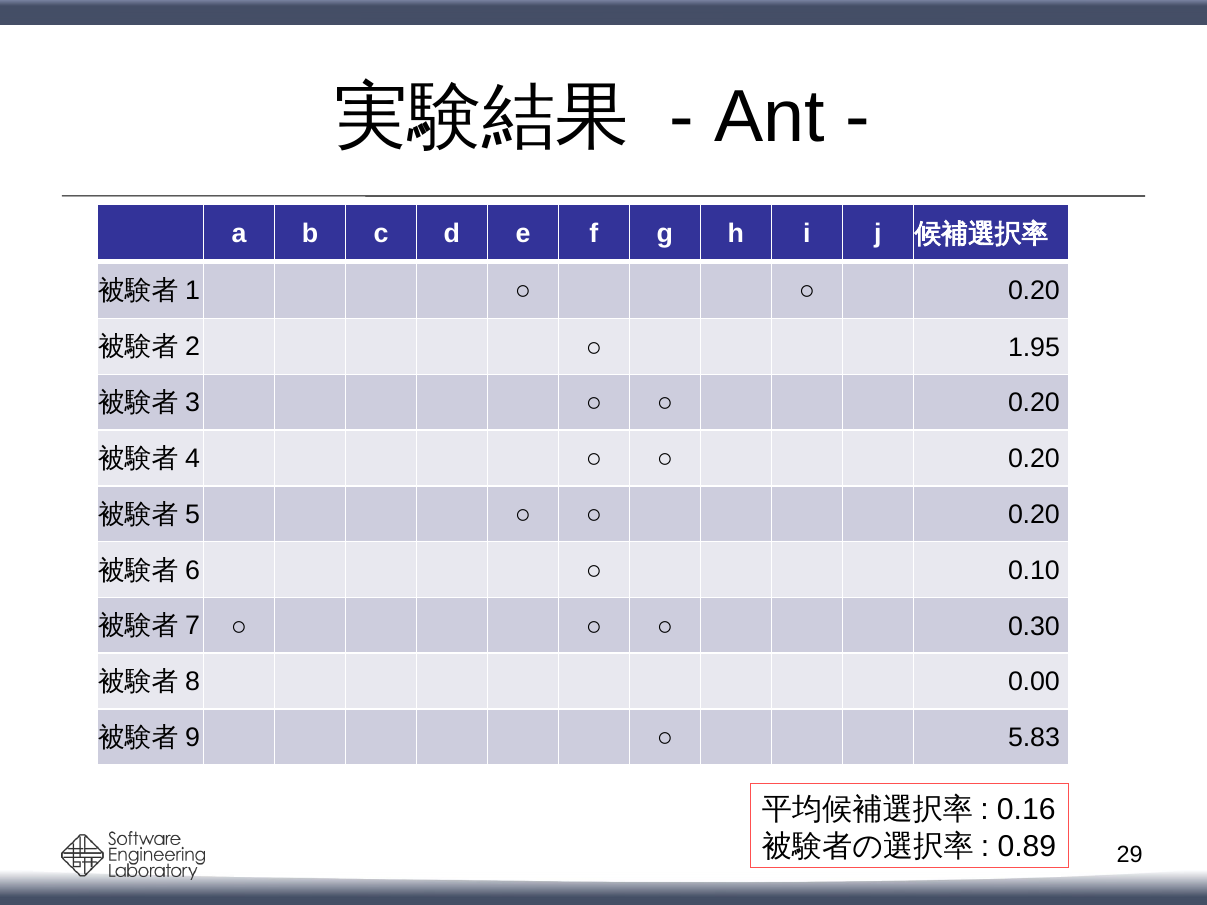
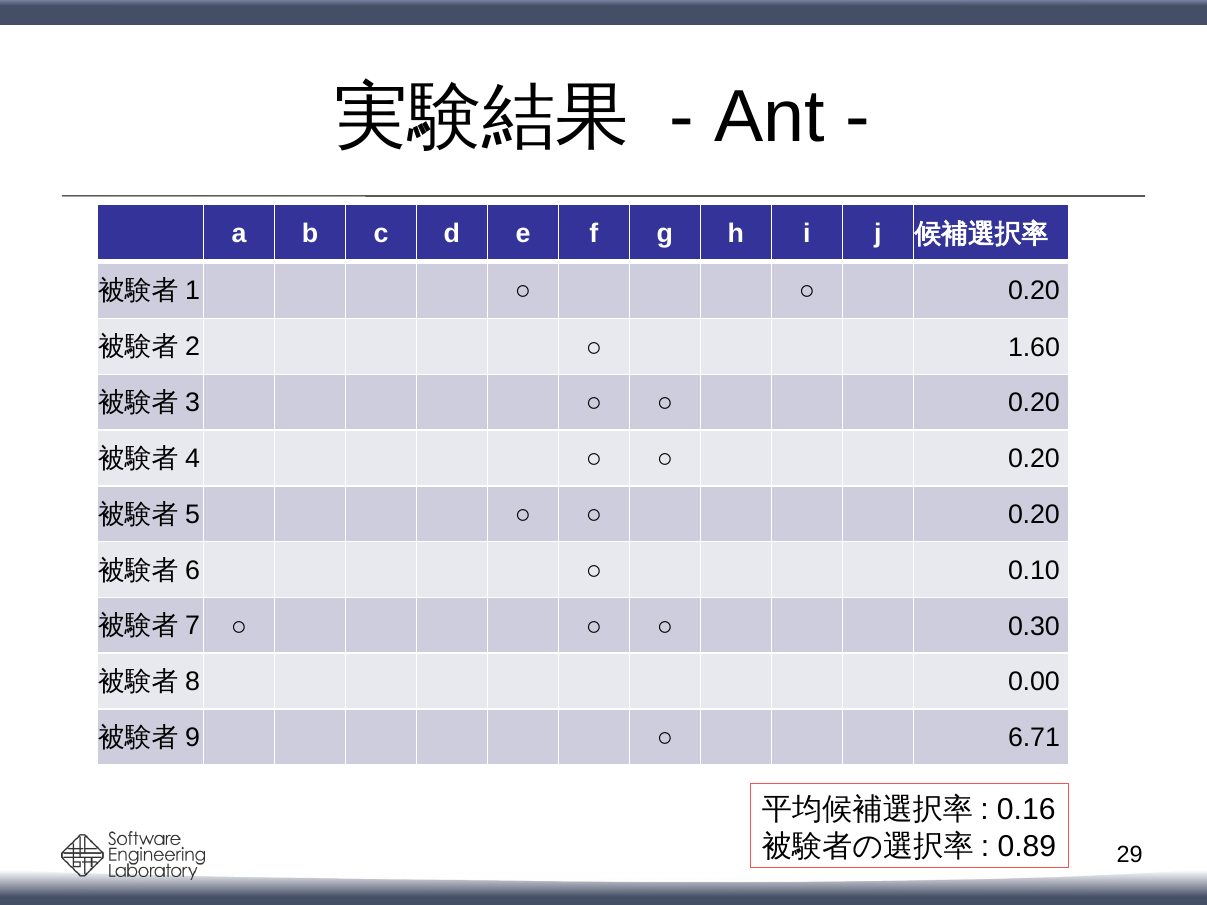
1.95: 1.95 -> 1.60
5.83: 5.83 -> 6.71
